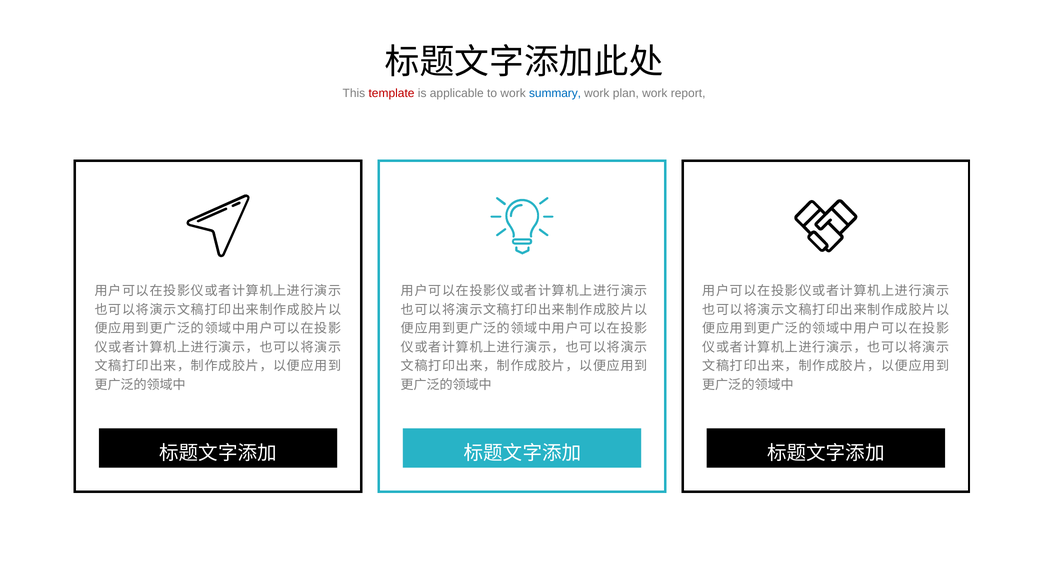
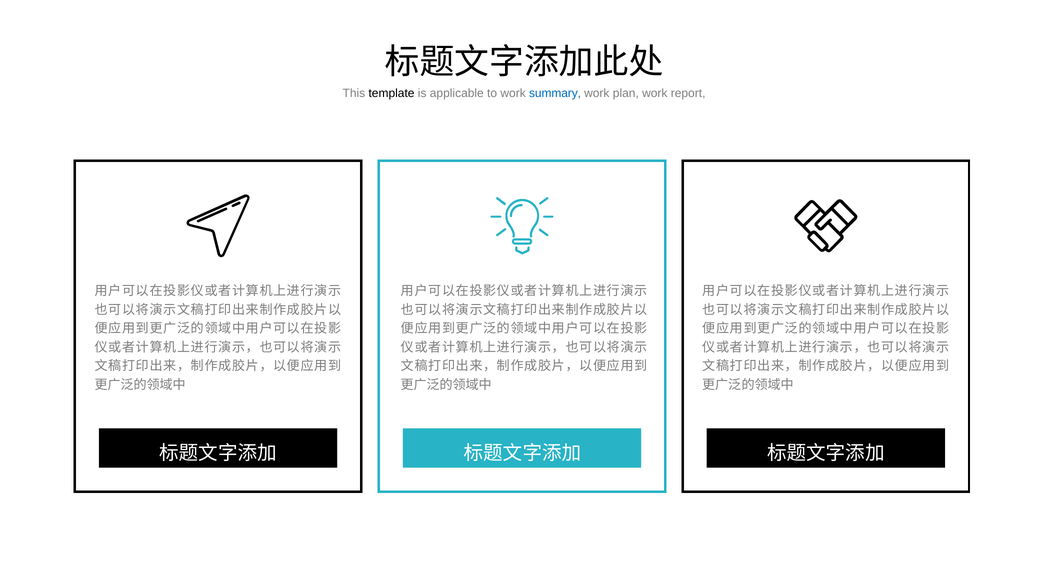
template colour: red -> black
